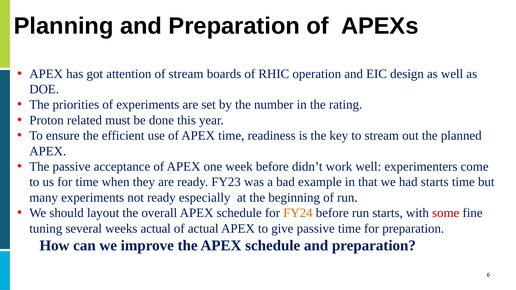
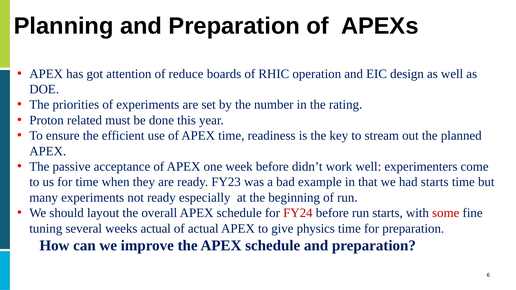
of stream: stream -> reduce
FY24 colour: orange -> red
give passive: passive -> physics
